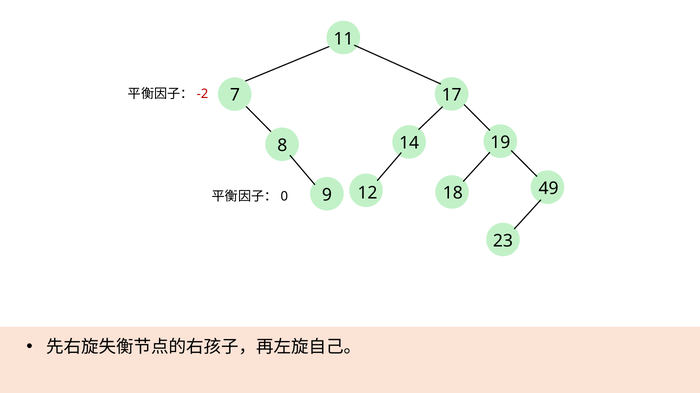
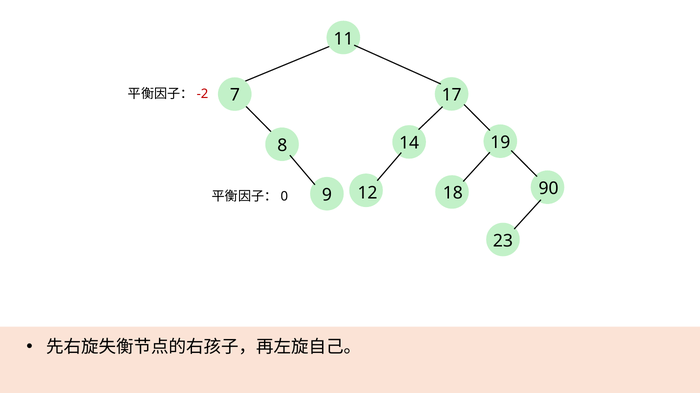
49: 49 -> 90
